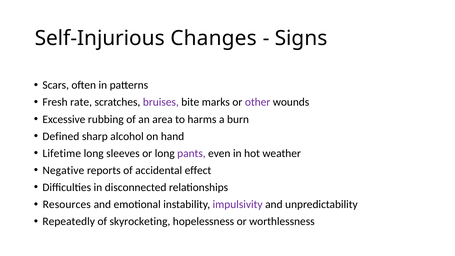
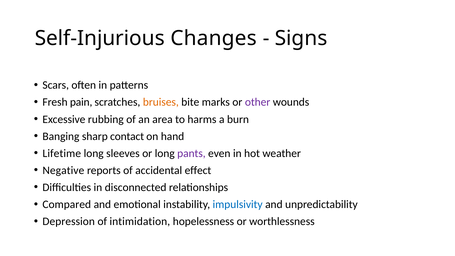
rate: rate -> pain
bruises colour: purple -> orange
Defined: Defined -> Banging
alcohol: alcohol -> contact
Resources: Resources -> Compared
impulsivity colour: purple -> blue
Repeatedly: Repeatedly -> Depression
skyrocketing: skyrocketing -> intimidation
